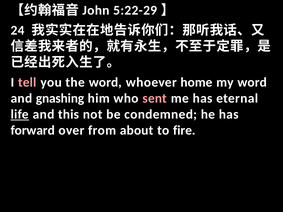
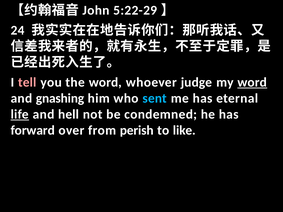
home: home -> judge
word at (252, 82) underline: none -> present
sent colour: pink -> light blue
this: this -> hell
about: about -> perish
fire: fire -> like
